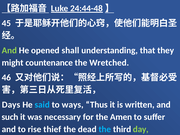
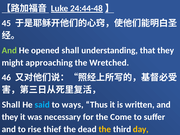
countenance: countenance -> approaching
Days at (11, 105): Days -> Shall
such at (10, 117): such -> they
Amen: Amen -> Come
the at (105, 129) colour: light blue -> yellow
day colour: light green -> yellow
